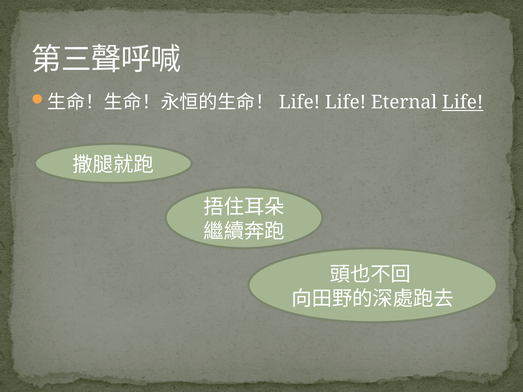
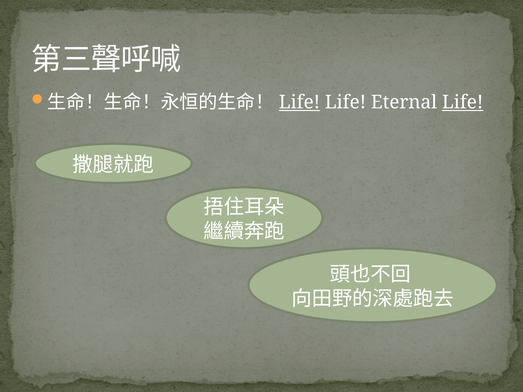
Life at (299, 102) underline: none -> present
